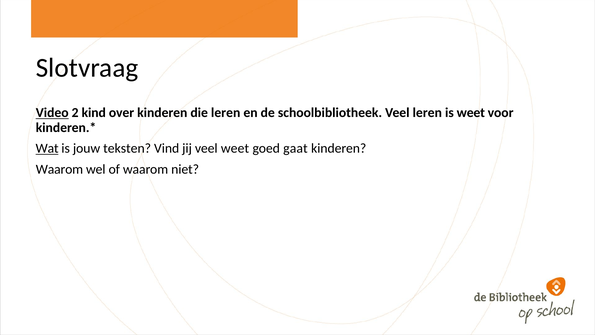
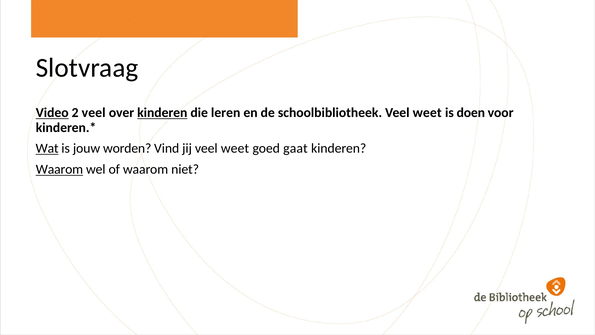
2 kind: kind -> veel
kinderen at (162, 113) underline: none -> present
schoolbibliotheek Veel leren: leren -> weet
is weet: weet -> doen
teksten: teksten -> worden
Waarom at (59, 169) underline: none -> present
